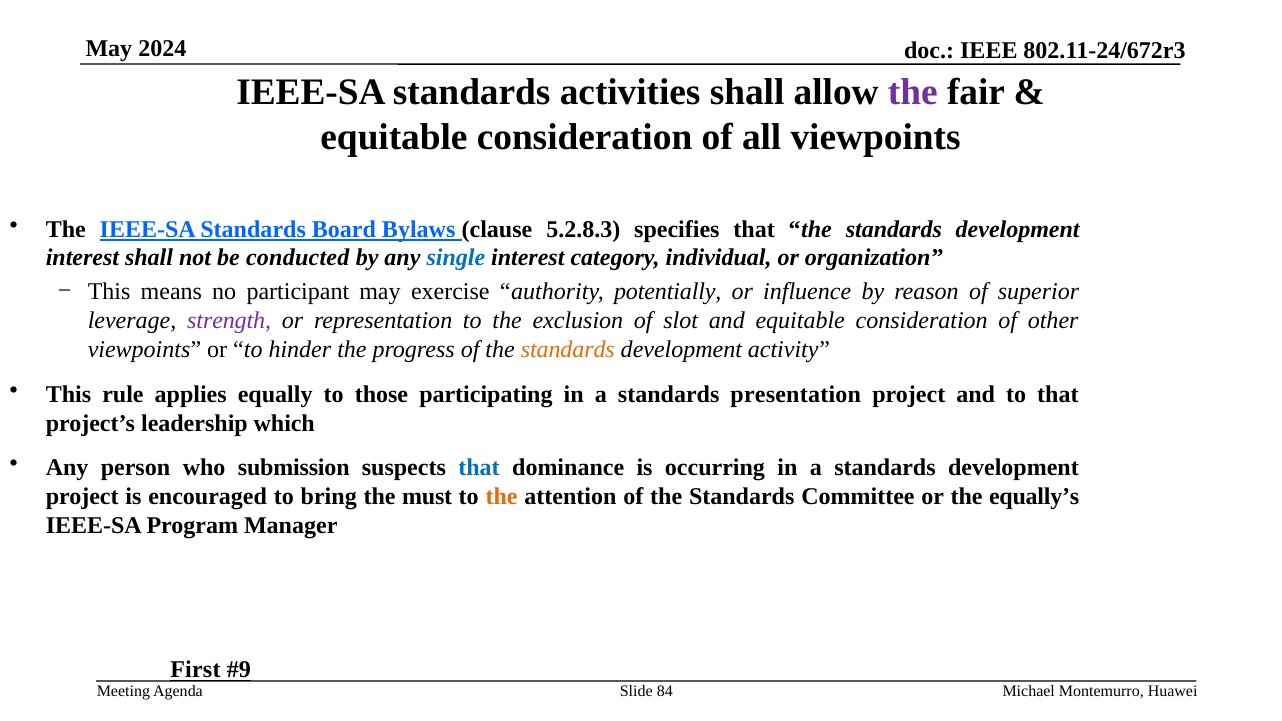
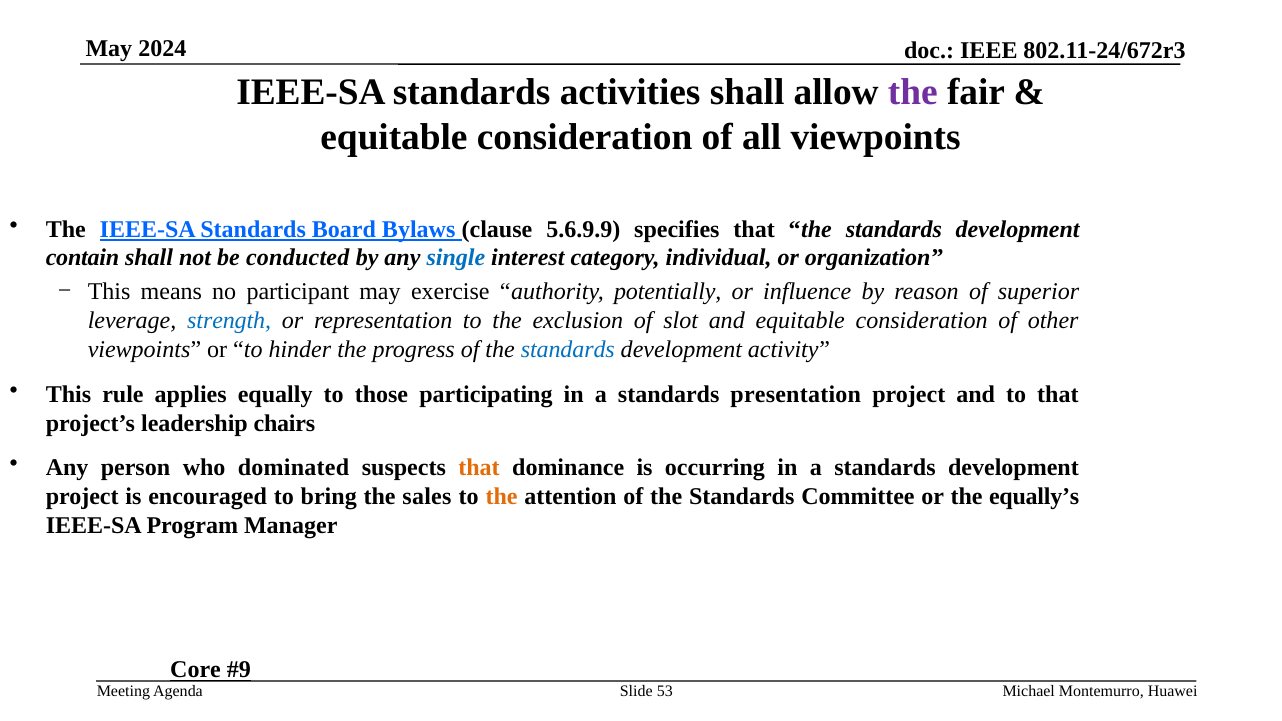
5.2.8.3: 5.2.8.3 -> 5.6.9.9
interest at (82, 258): interest -> contain
strength colour: purple -> blue
standards at (568, 349) colour: orange -> blue
which: which -> chairs
submission: submission -> dominated
that at (479, 468) colour: blue -> orange
must: must -> sales
First: First -> Core
84: 84 -> 53
